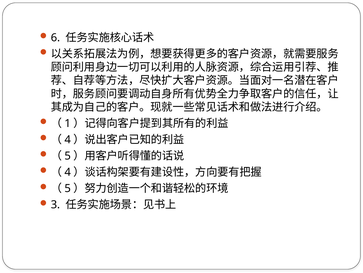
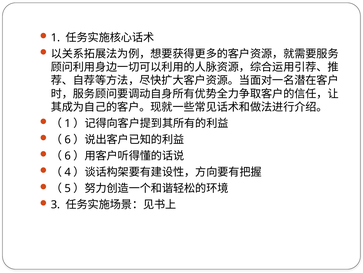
6 at (55, 38): 6 -> 1
4 at (68, 139): 4 -> 6
5 at (68, 156): 5 -> 6
